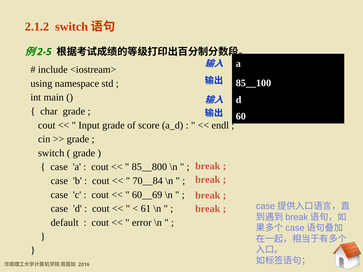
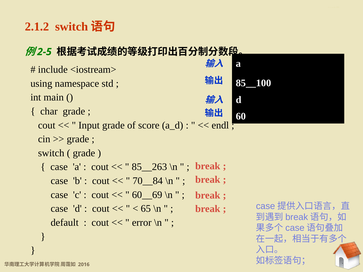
85__800: 85__800 -> 85__263
61: 61 -> 65
